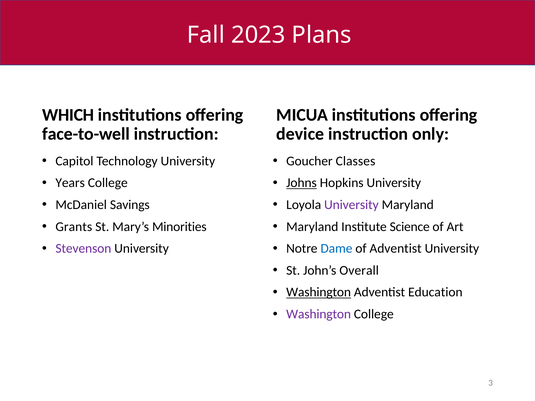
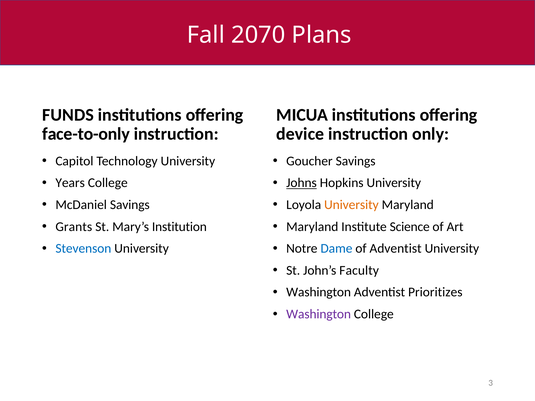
2023: 2023 -> 2070
WHICH: WHICH -> FUNDS
face-to-well: face-to-well -> face-to-only
Goucher Classes: Classes -> Savings
University at (351, 205) colour: purple -> orange
Minorities: Minorities -> Institution
Stevenson colour: purple -> blue
Overall: Overall -> Faculty
Washington at (319, 292) underline: present -> none
Education: Education -> Prioritizes
